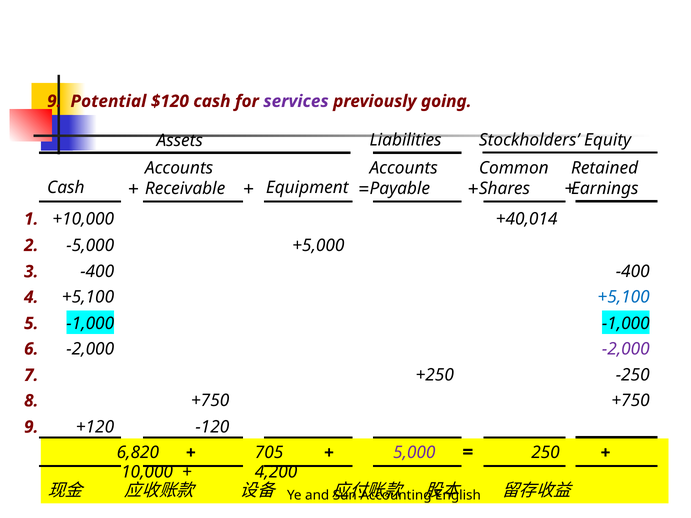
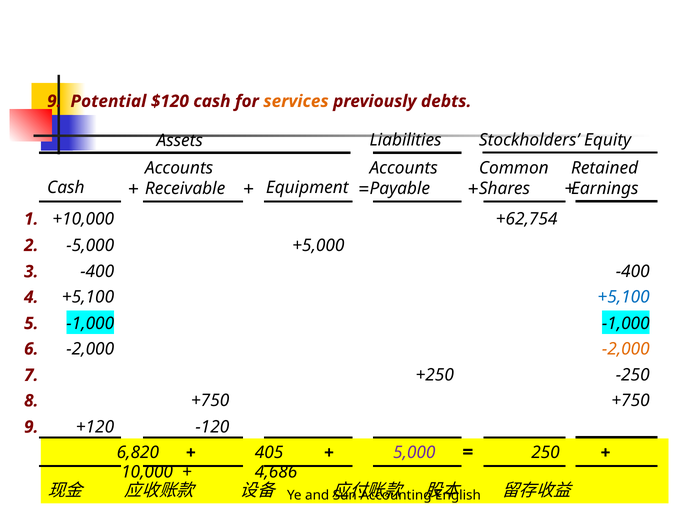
services colour: purple -> orange
going: going -> debts
+40,014: +40,014 -> +62,754
-2,000 at (626, 349) colour: purple -> orange
705: 705 -> 405
4,200: 4,200 -> 4,686
